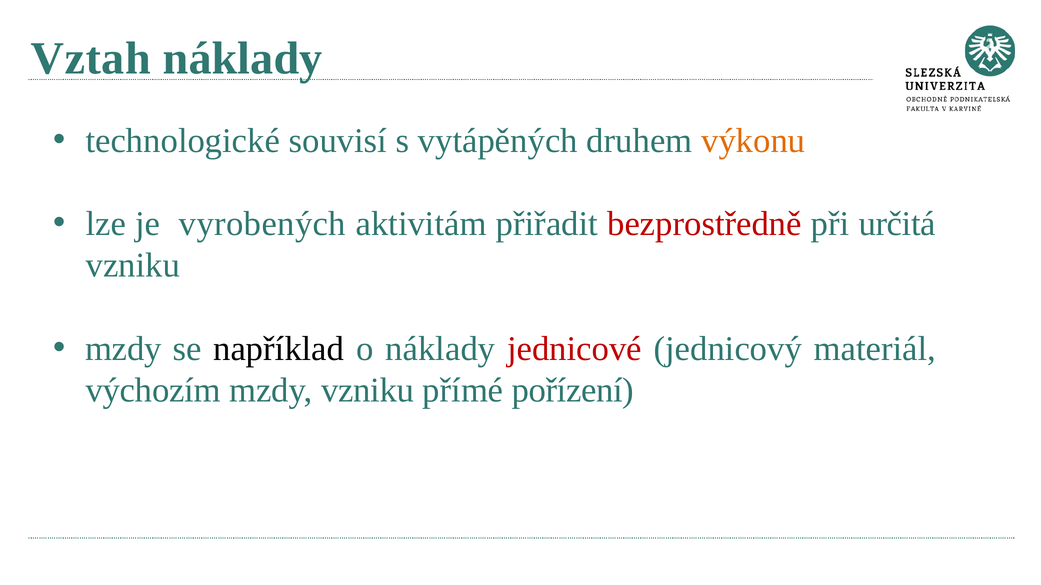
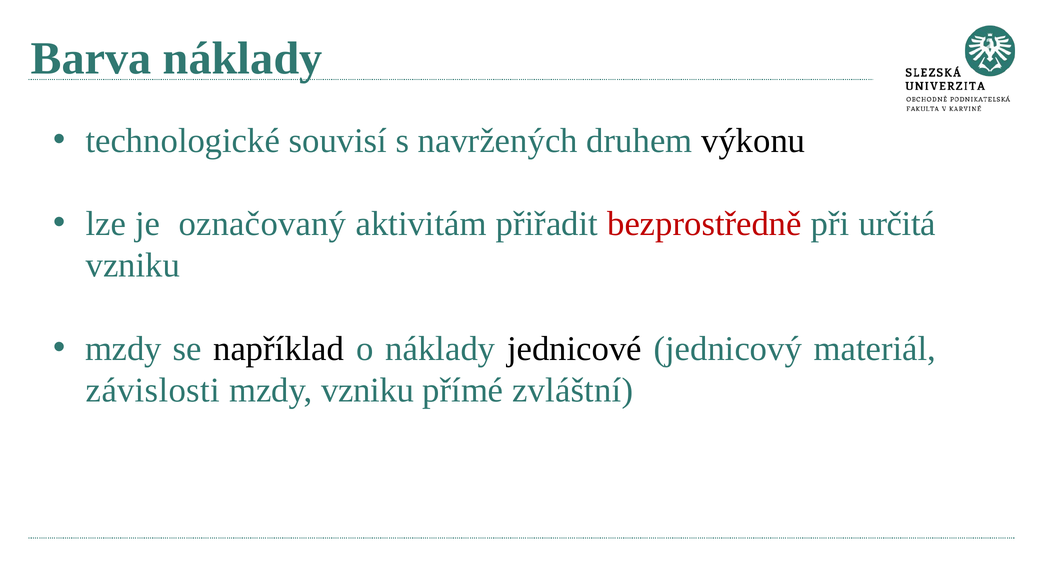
Vztah: Vztah -> Barva
vytápěných: vytápěných -> navržených
výkonu colour: orange -> black
vyrobených: vyrobených -> označovaný
jednicové colour: red -> black
výchozím: výchozím -> závislosti
pořízení: pořízení -> zvláštní
